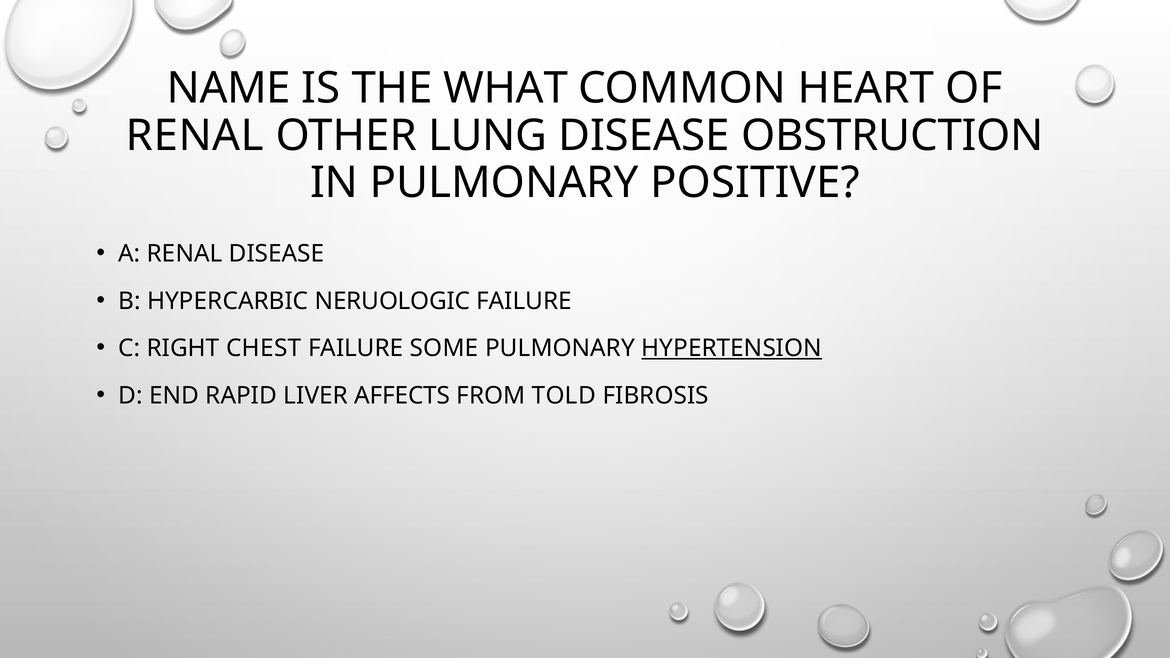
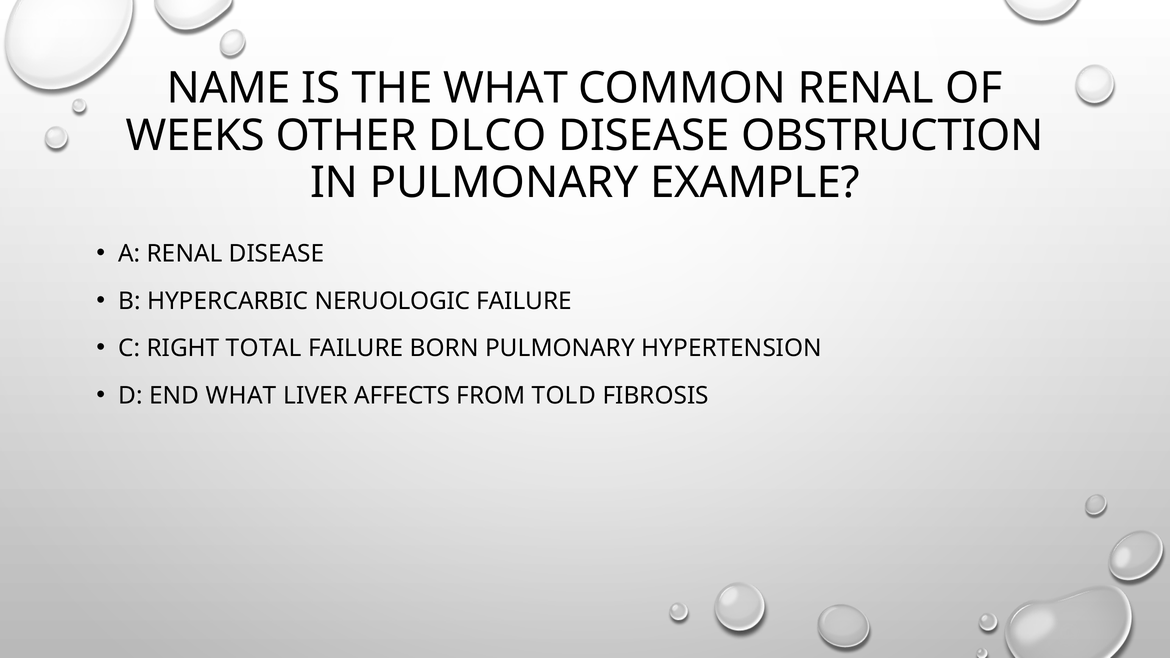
COMMON HEART: HEART -> RENAL
RENAL at (195, 136): RENAL -> WEEKS
LUNG: LUNG -> DLCO
POSITIVE: POSITIVE -> EXAMPLE
CHEST: CHEST -> TOTAL
SOME: SOME -> BORN
HYPERTENSION underline: present -> none
END RAPID: RAPID -> WHAT
